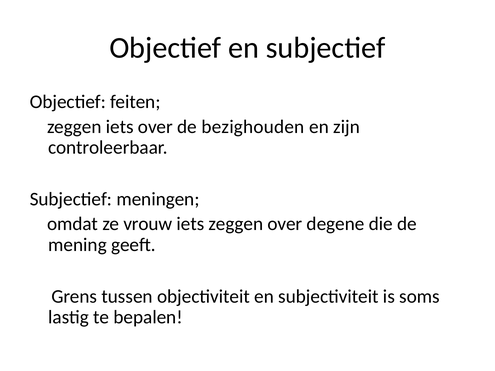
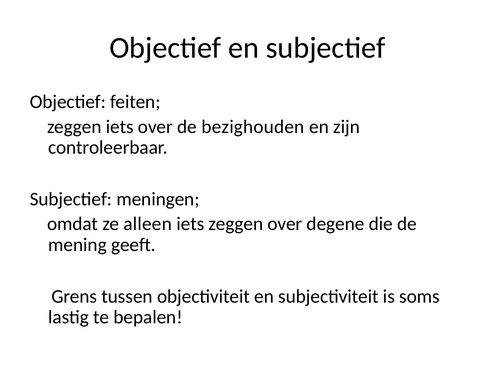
vrouw: vrouw -> alleen
